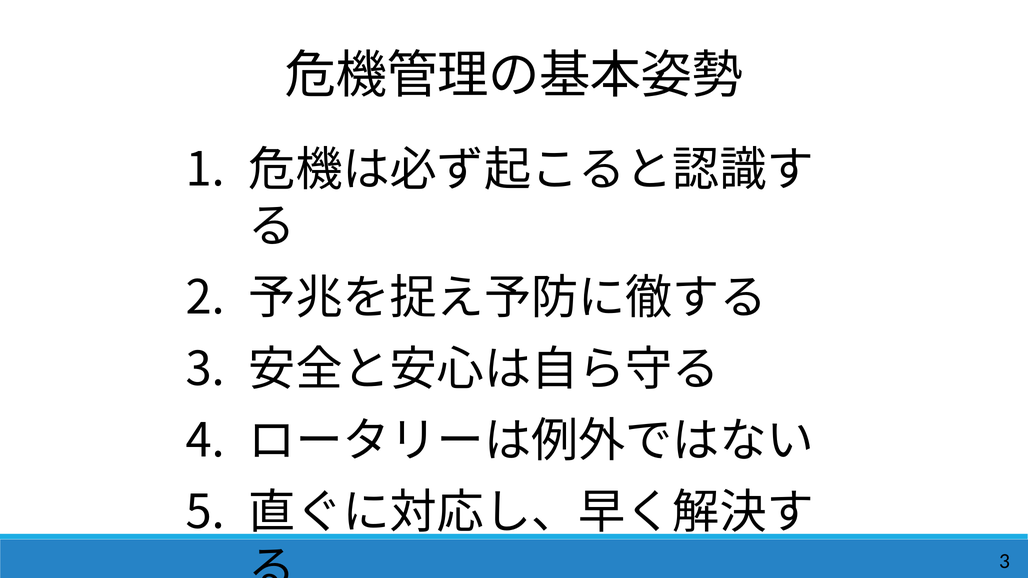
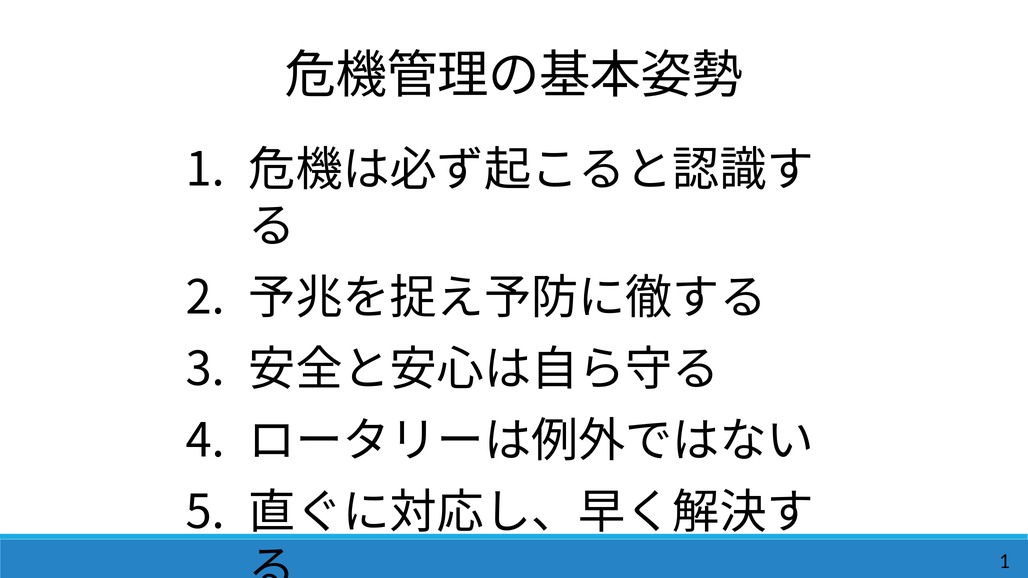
3 at (1005, 561): 3 -> 1
